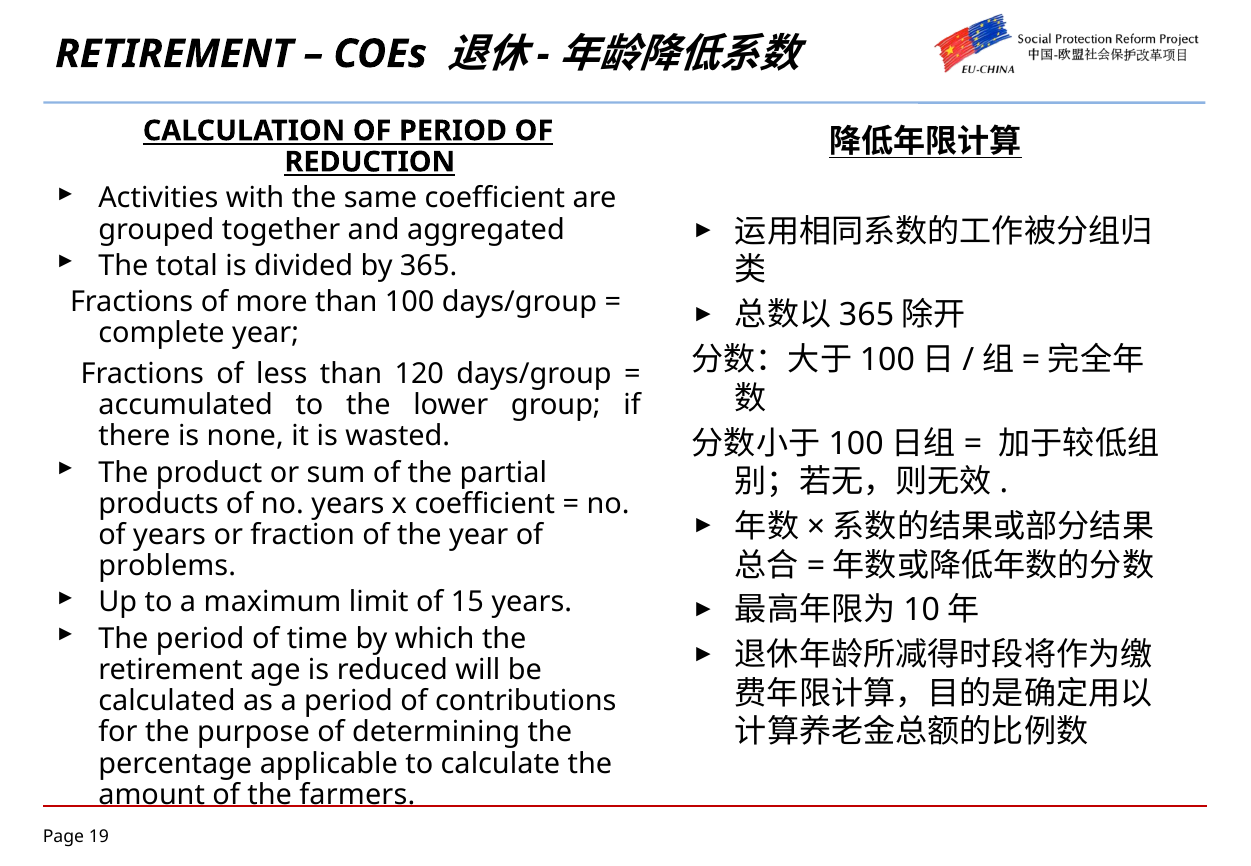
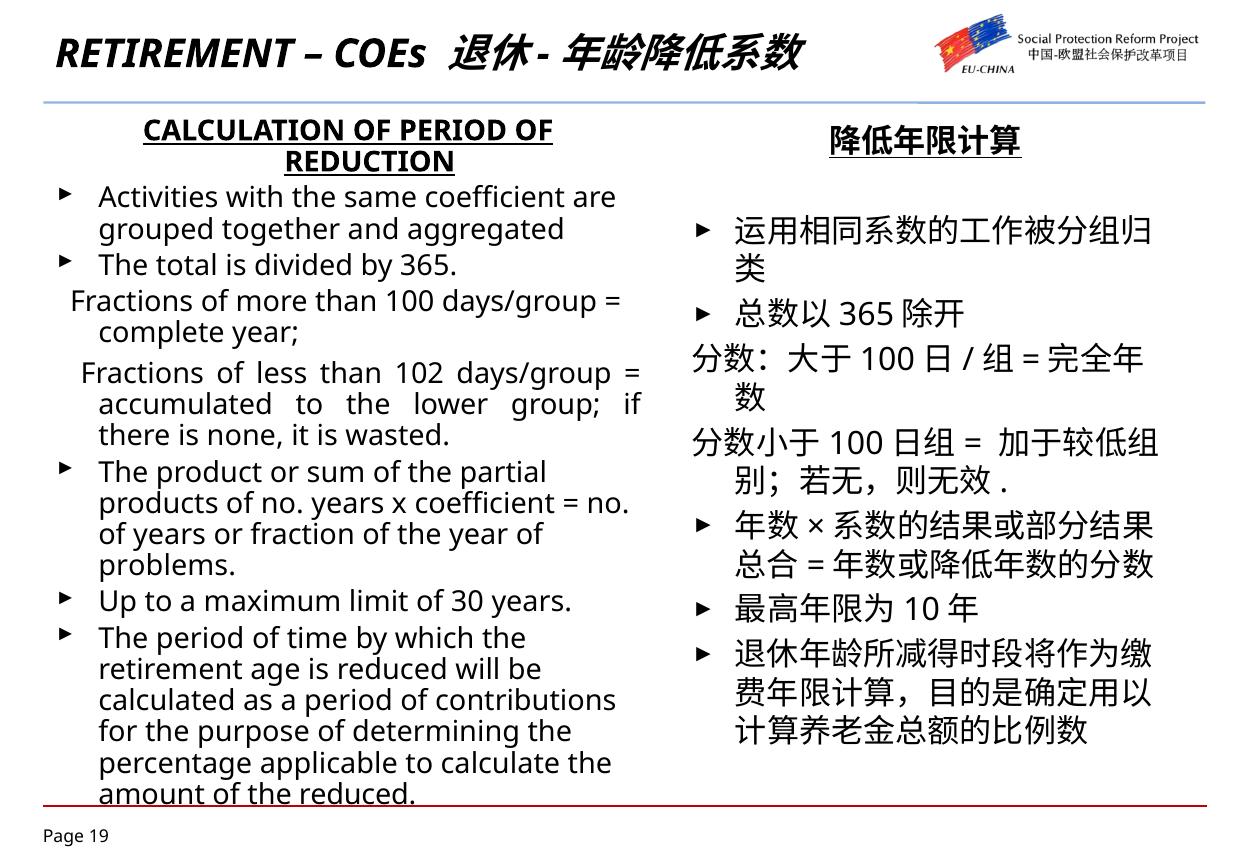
120: 120 -> 102
15: 15 -> 30
the farmers: farmers -> reduced
